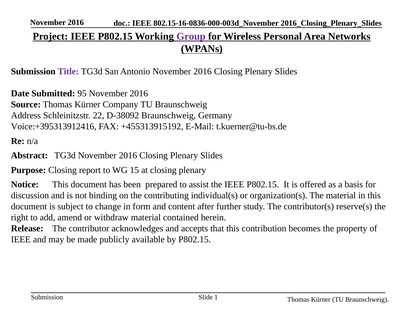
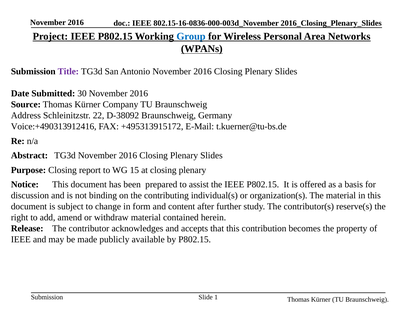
Group colour: purple -> blue
95: 95 -> 30
Voice:+395313912416: Voice:+395313912416 -> Voice:+490313912416
+455313915192: +455313915192 -> +495313915172
